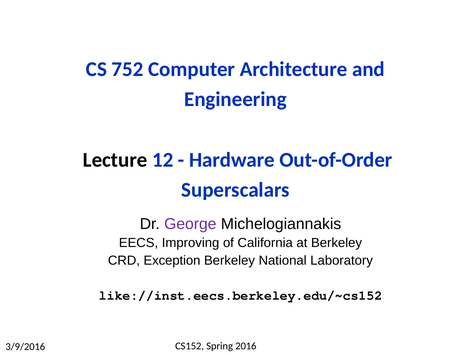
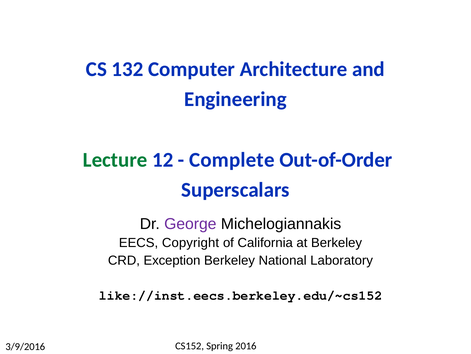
752: 752 -> 132
Lecture colour: black -> green
Hardware: Hardware -> Complete
Improving: Improving -> Copyright
